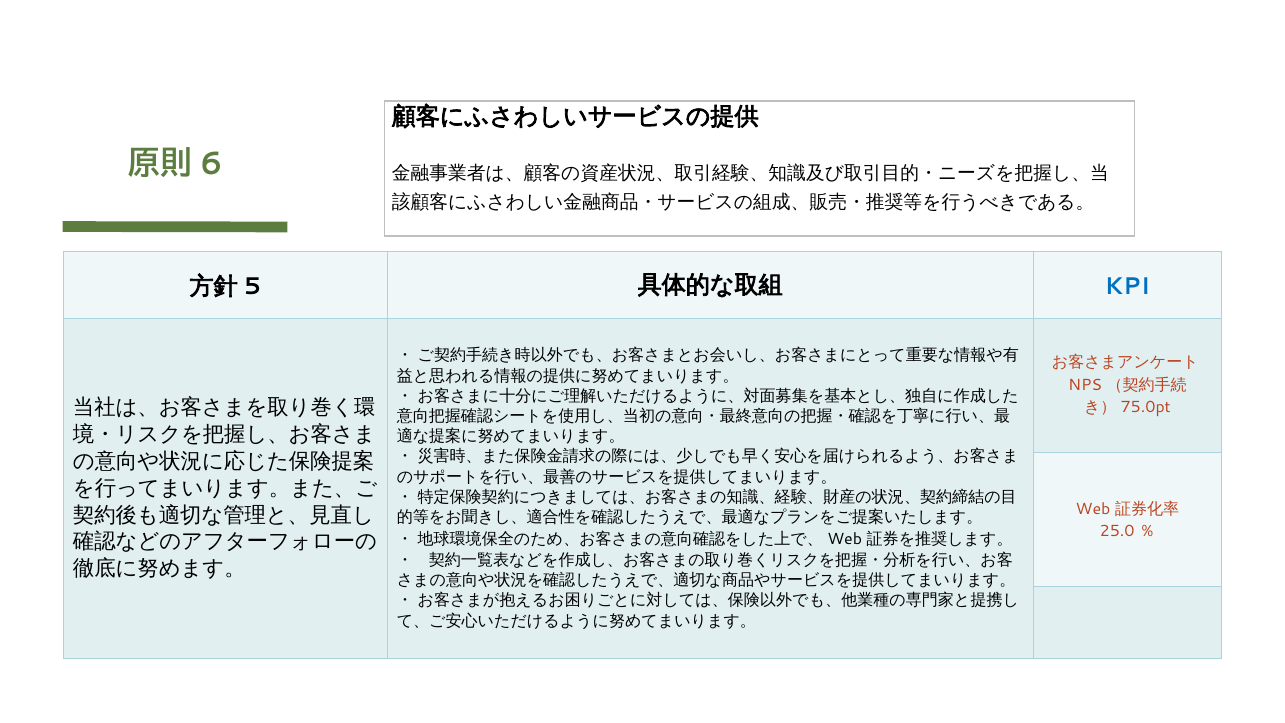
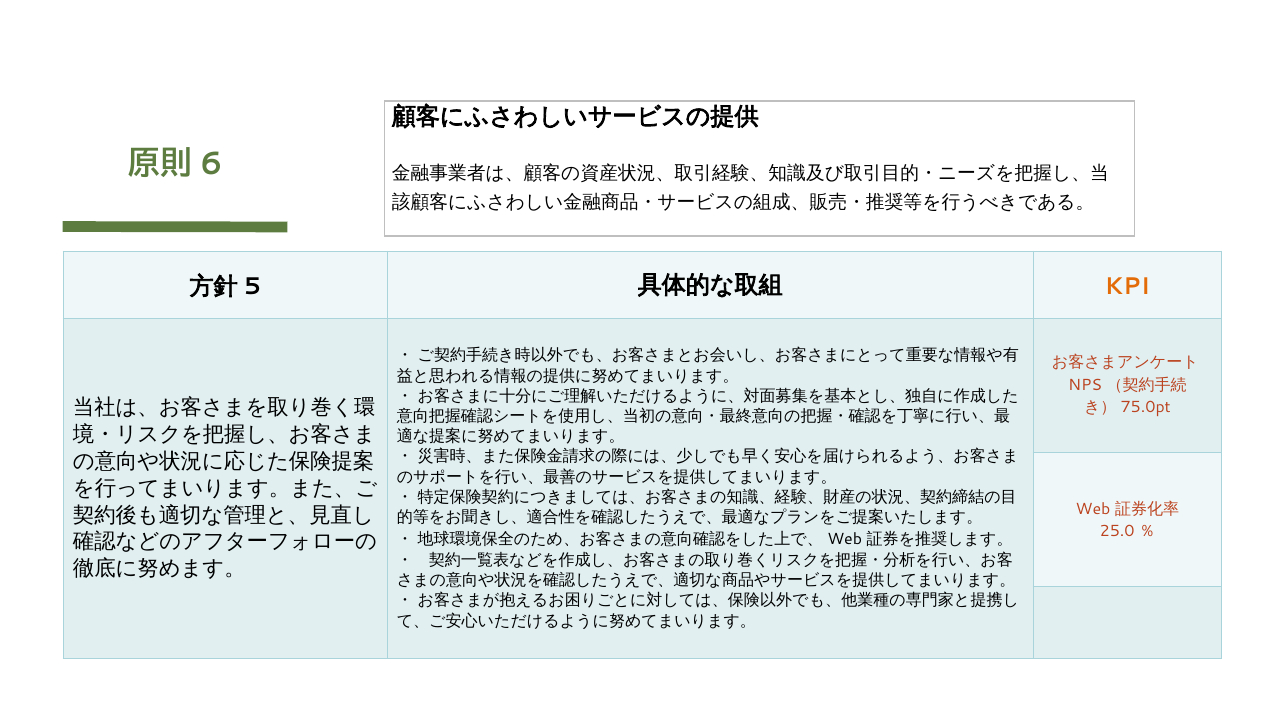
KPI colour: blue -> orange
